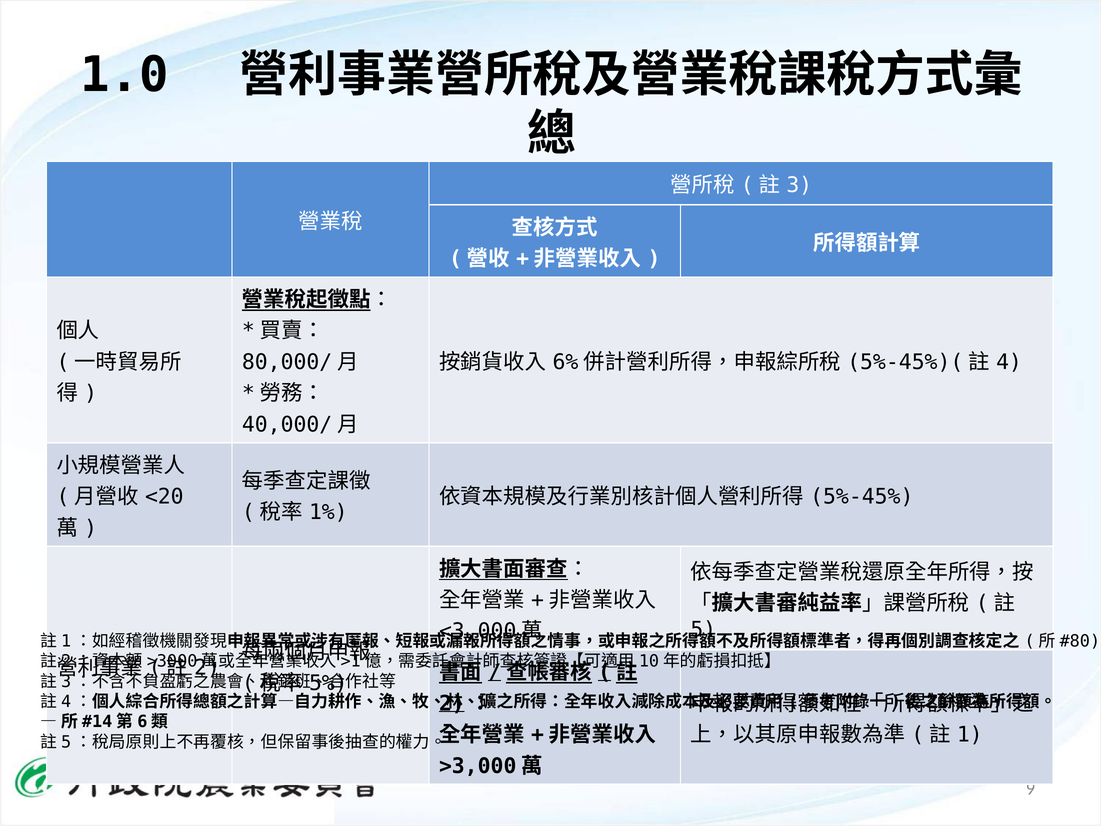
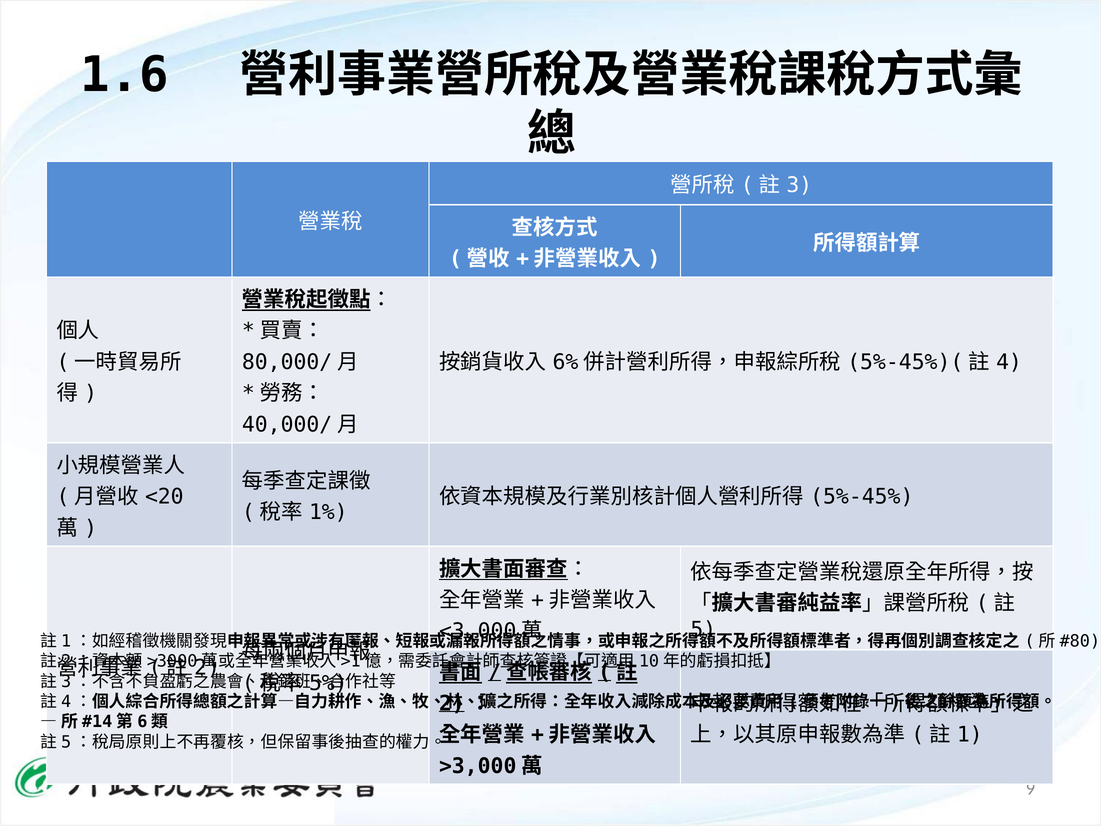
1.0: 1.0 -> 1.6
